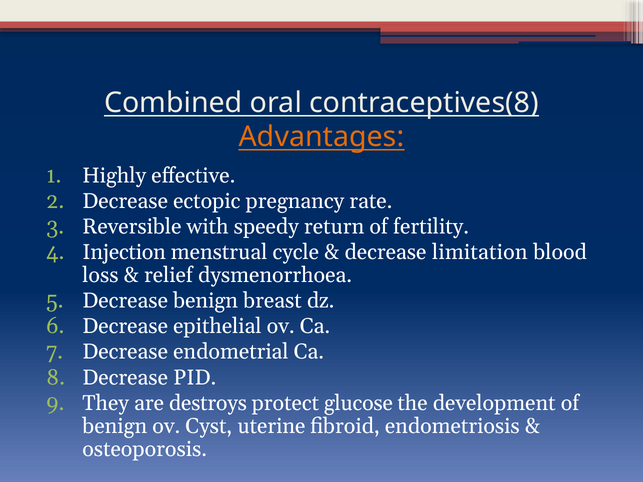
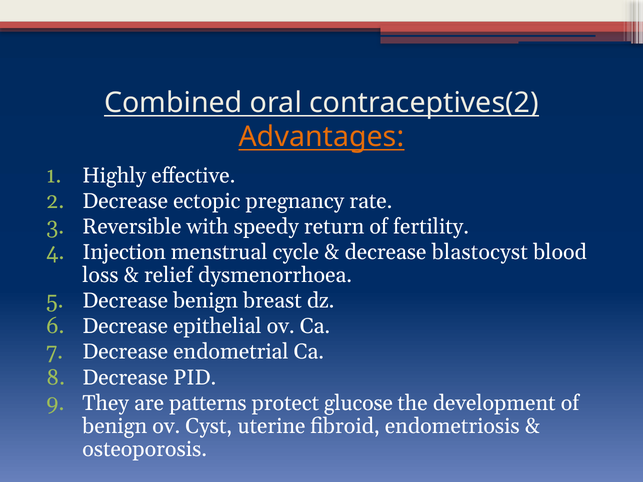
contraceptives(8: contraceptives(8 -> contraceptives(2
limitation: limitation -> blastocyst
destroys: destroys -> patterns
